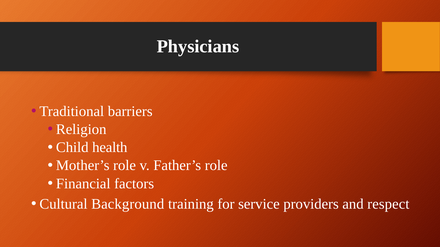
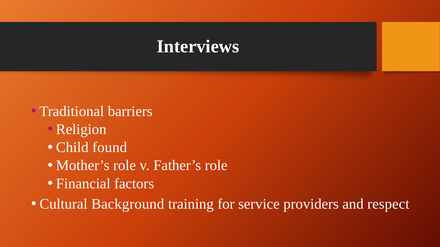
Physicians: Physicians -> Interviews
health: health -> found
